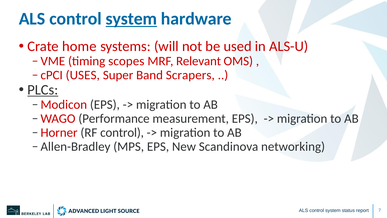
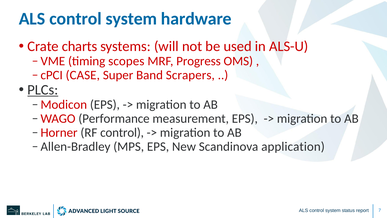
system at (131, 19) underline: present -> none
home: home -> charts
Relevant: Relevant -> Progress
USES: USES -> CASE
networking: networking -> application
